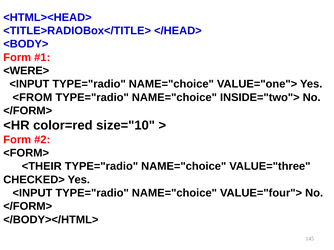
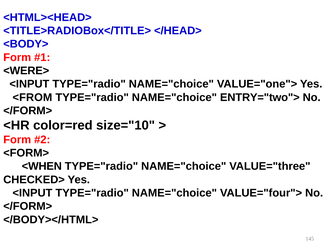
INSIDE="two">: INSIDE="two"> -> ENTRY="two">
<THEIR: <THEIR -> <WHEN
